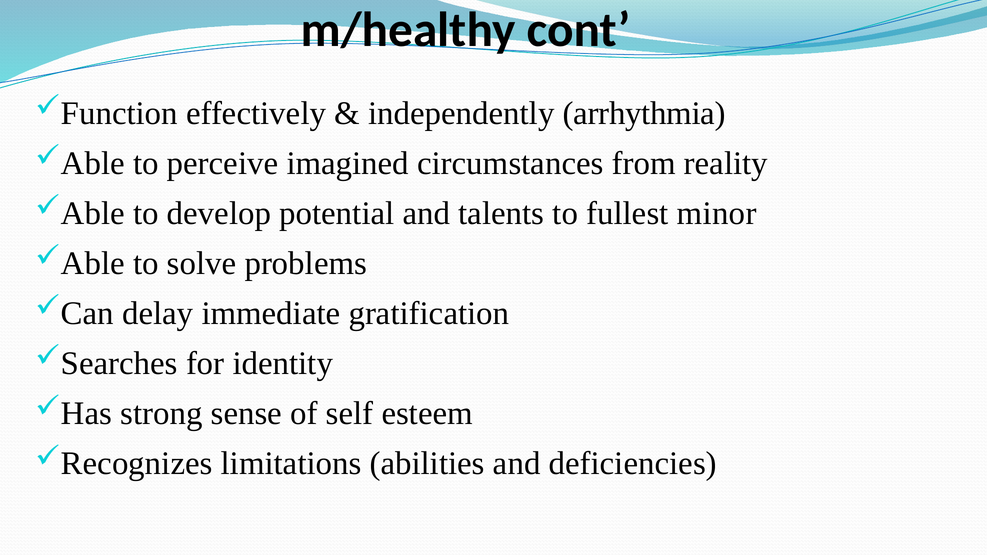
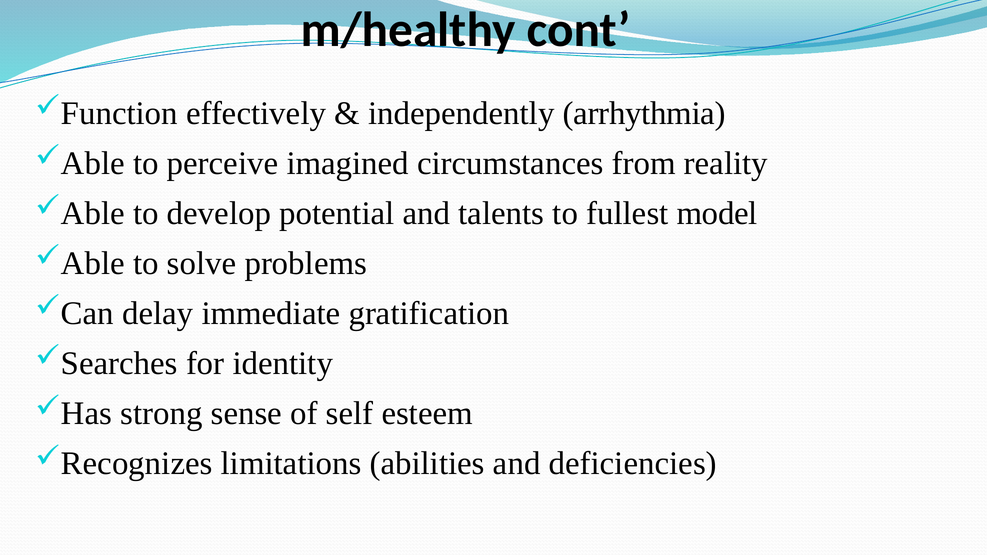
minor: minor -> model
